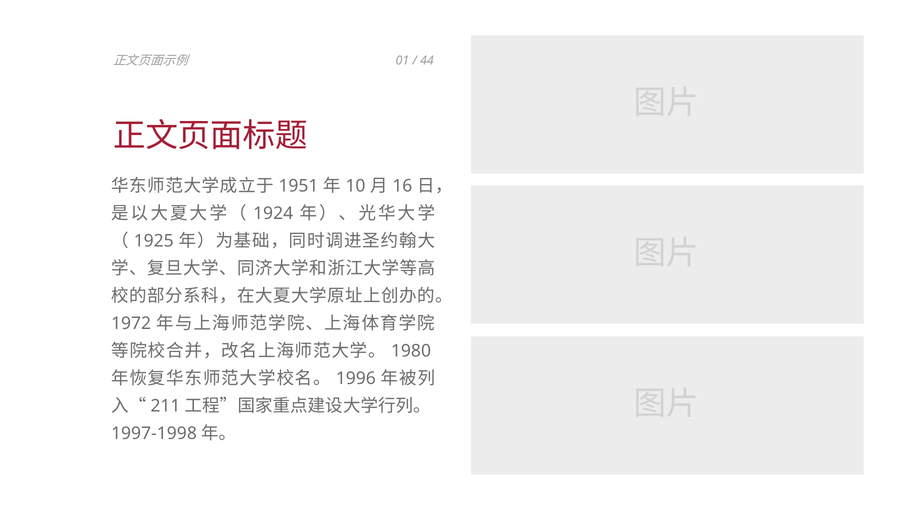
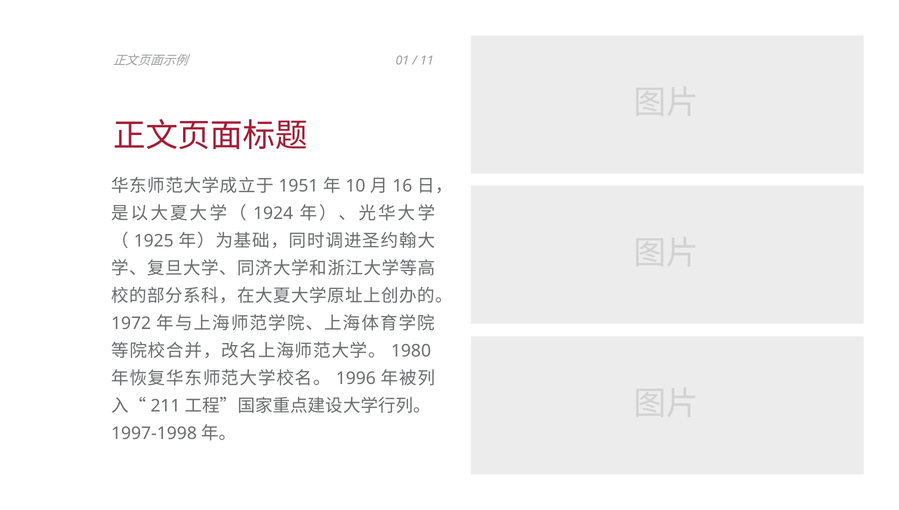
44: 44 -> 11
